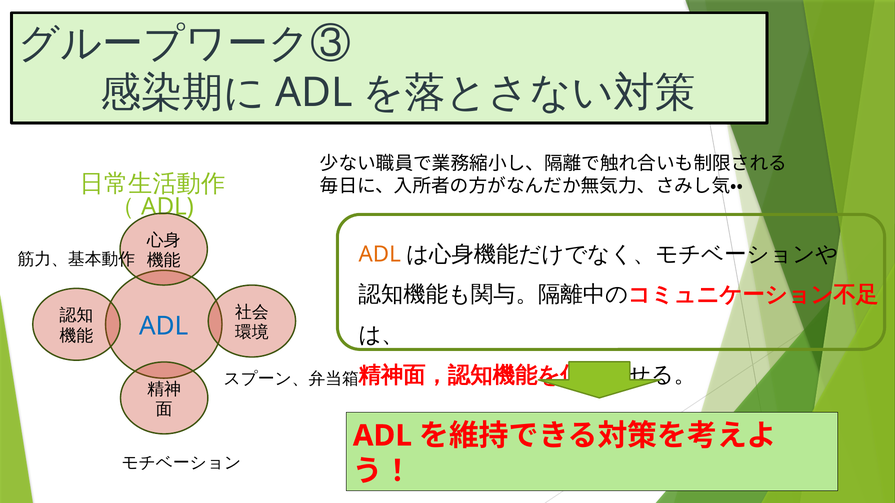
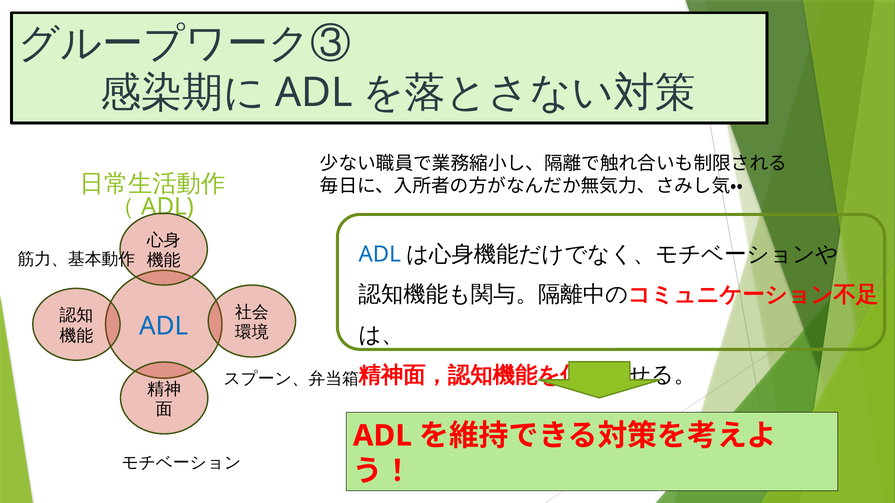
ADL at (380, 254) colour: orange -> blue
